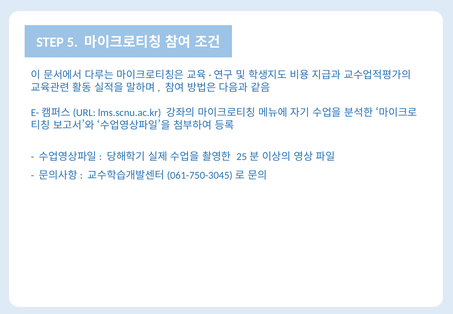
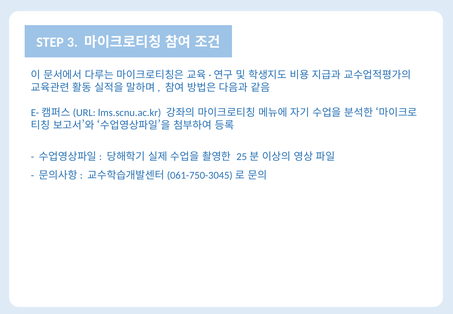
5: 5 -> 3
